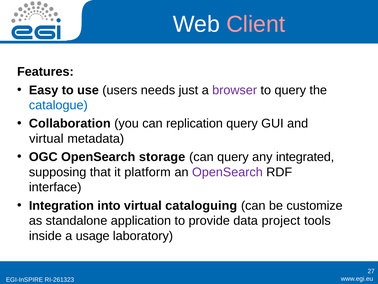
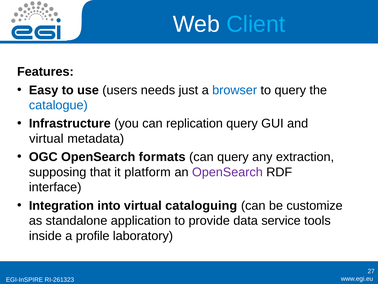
Client colour: pink -> light blue
browser colour: purple -> blue
Collaboration: Collaboration -> Infrastructure
storage: storage -> formats
integrated: integrated -> extraction
project: project -> service
usage: usage -> profile
